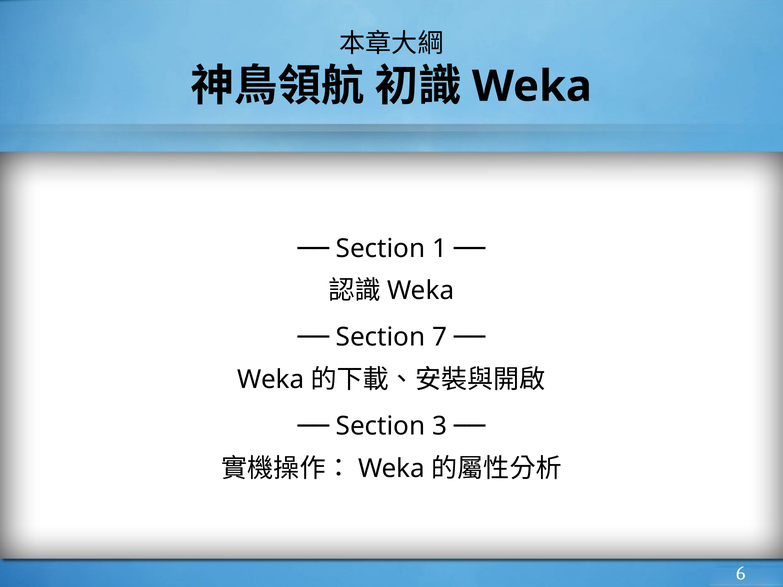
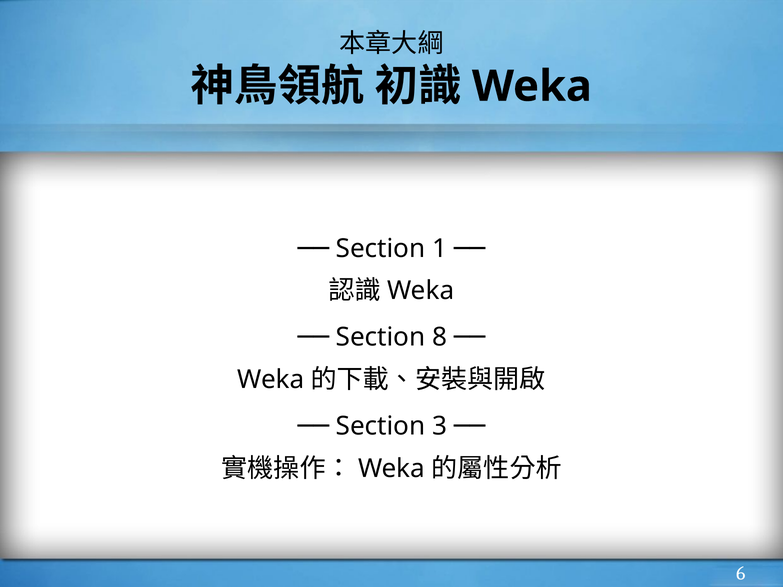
7: 7 -> 8
